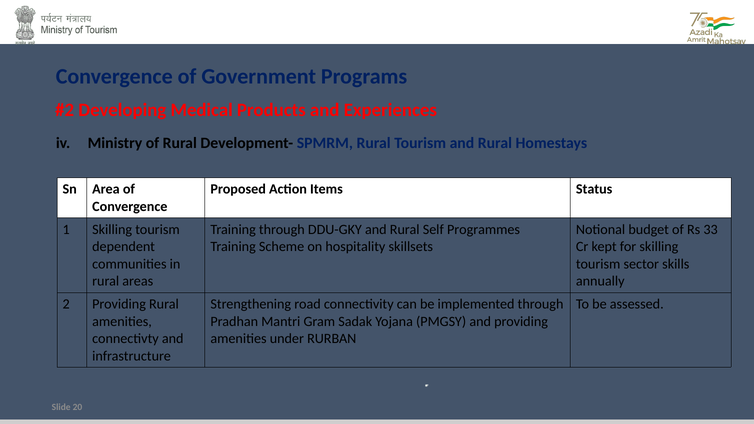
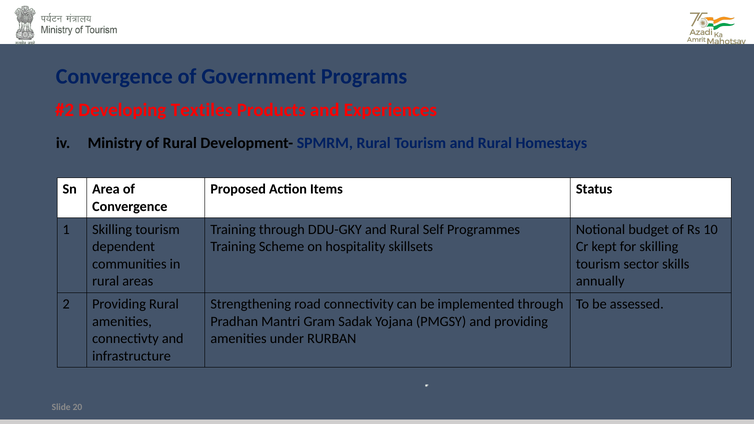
Medical: Medical -> Textiles
33: 33 -> 10
